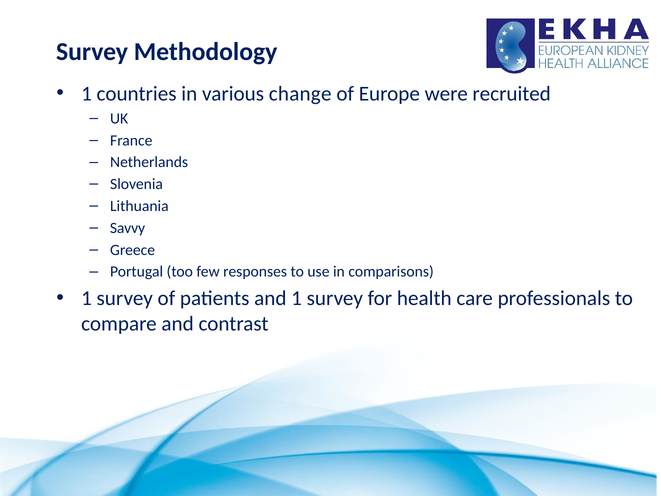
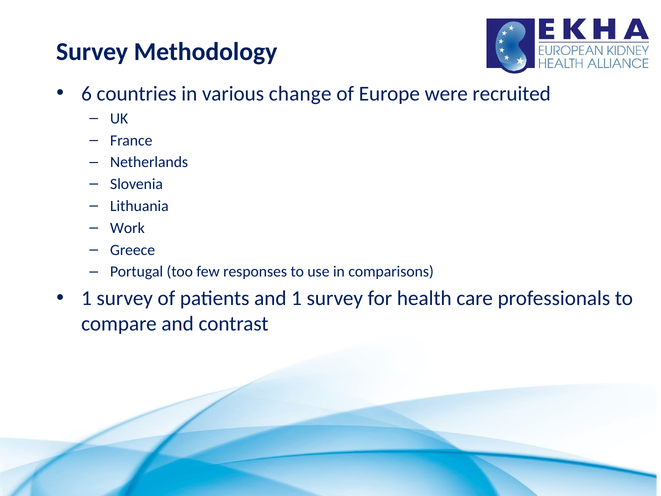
1 at (87, 94): 1 -> 6
Savvy: Savvy -> Work
